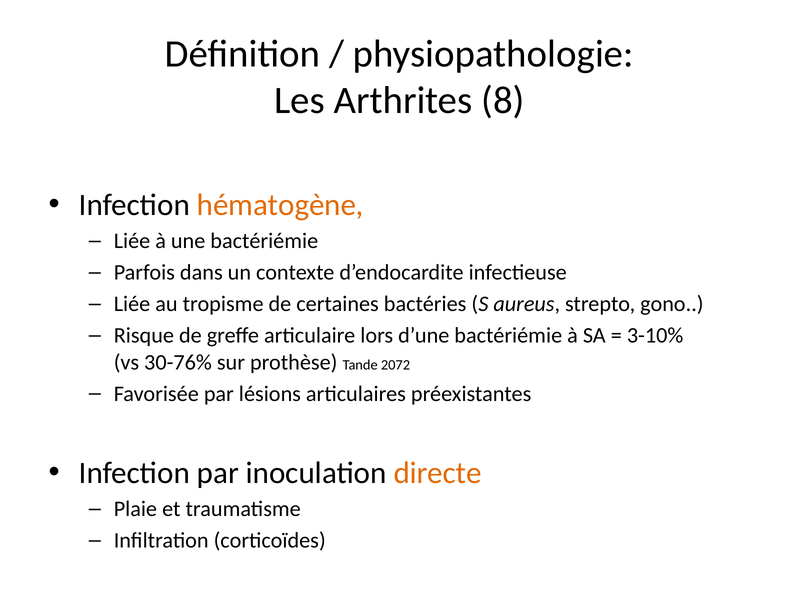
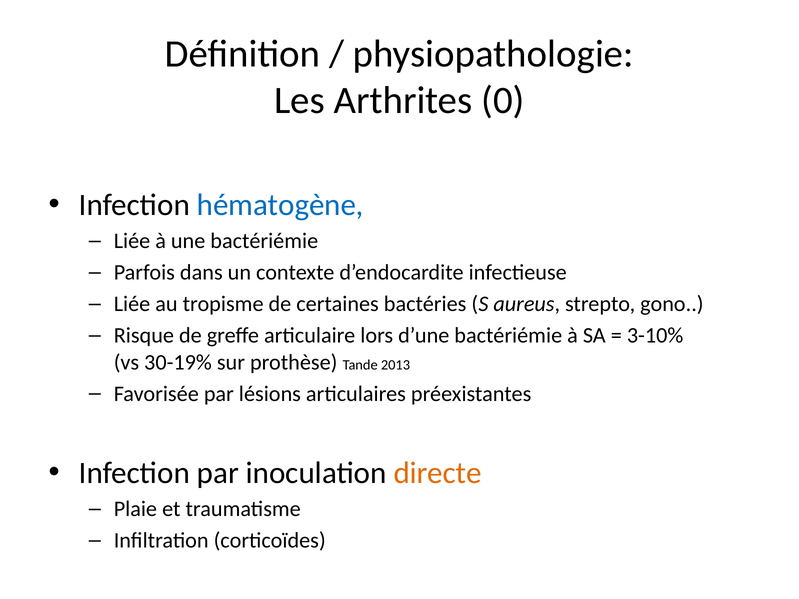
8: 8 -> 0
hématogène colour: orange -> blue
30-76%: 30-76% -> 30-19%
2072: 2072 -> 2013
